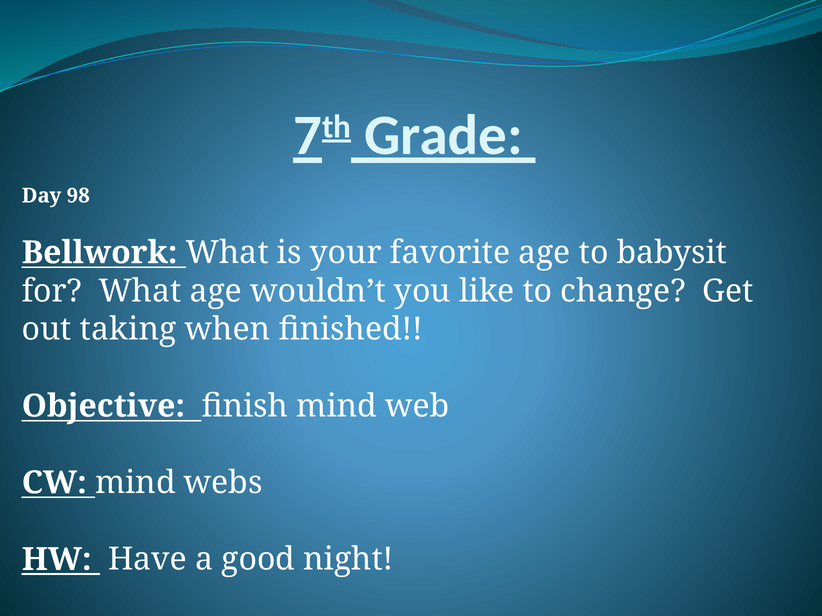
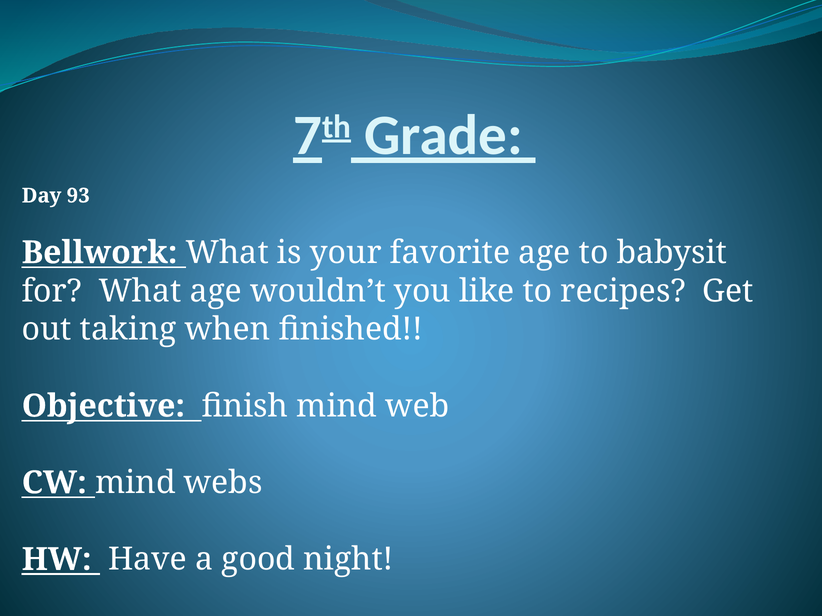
98: 98 -> 93
change: change -> recipes
